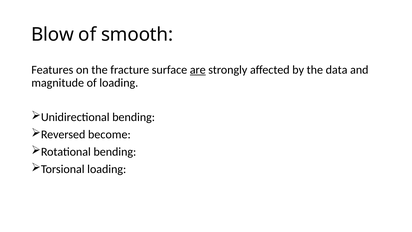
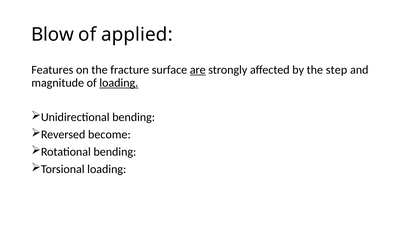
smooth: smooth -> applied
data: data -> step
loading at (119, 83) underline: none -> present
